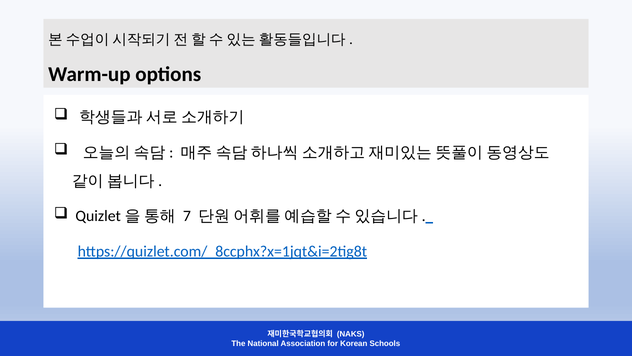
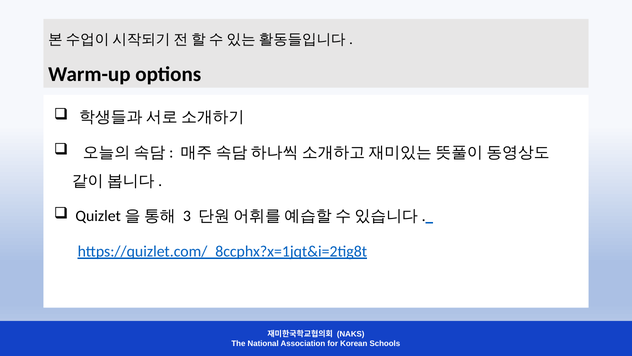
7: 7 -> 3
